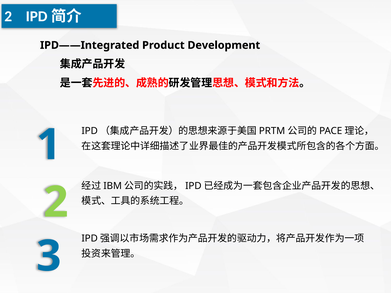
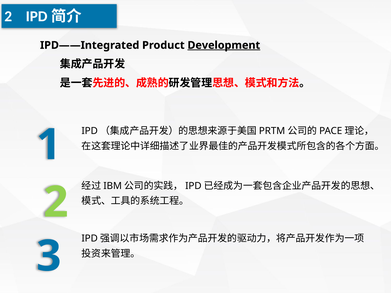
Development underline: none -> present
